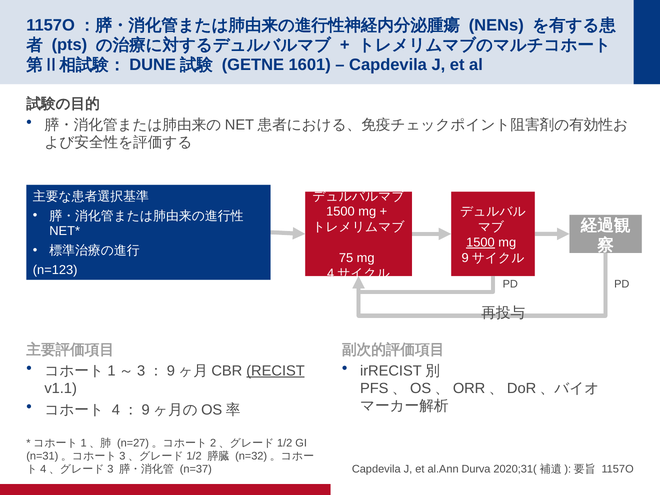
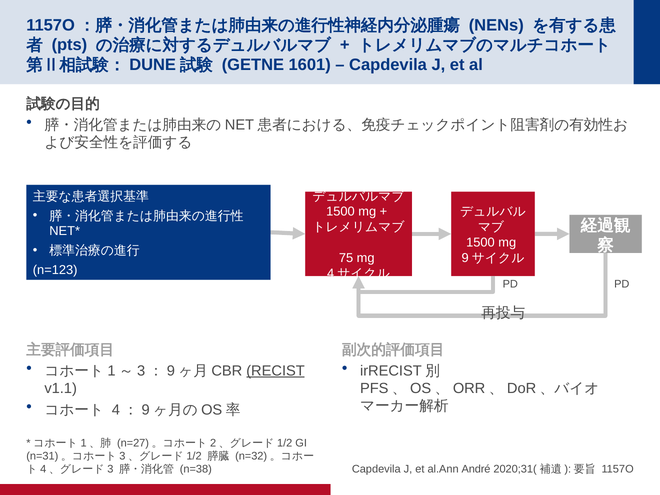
1500 at (480, 243) underline: present -> none
n=37: n=37 -> n=38
Durva: Durva -> André
